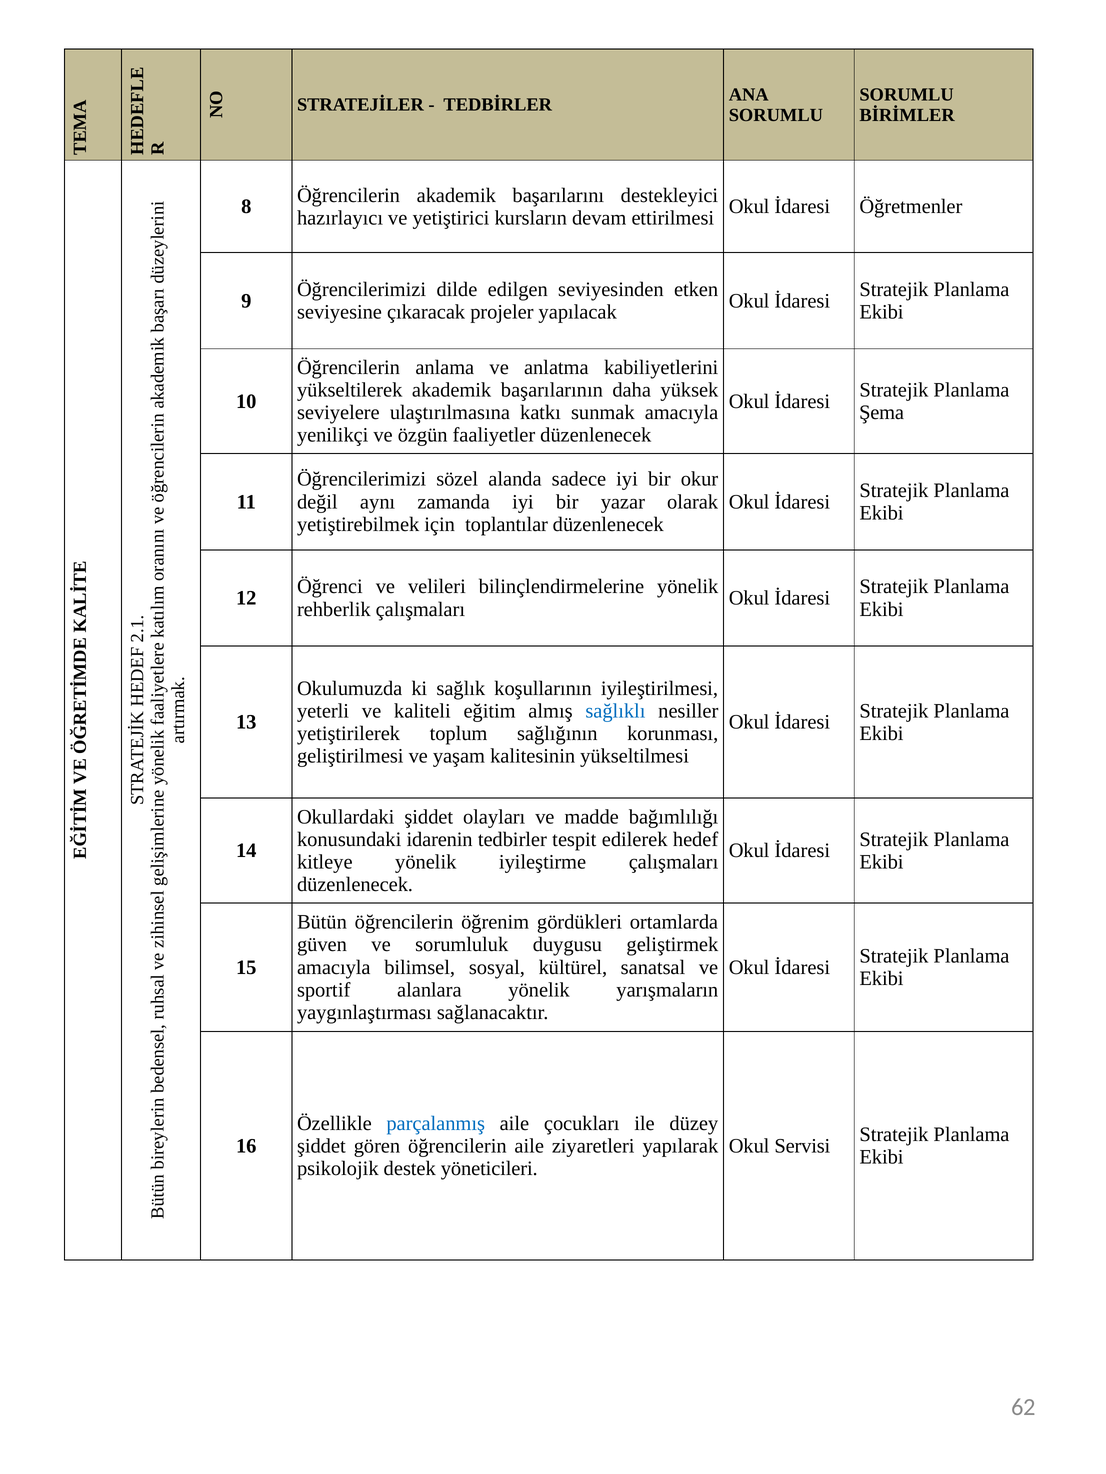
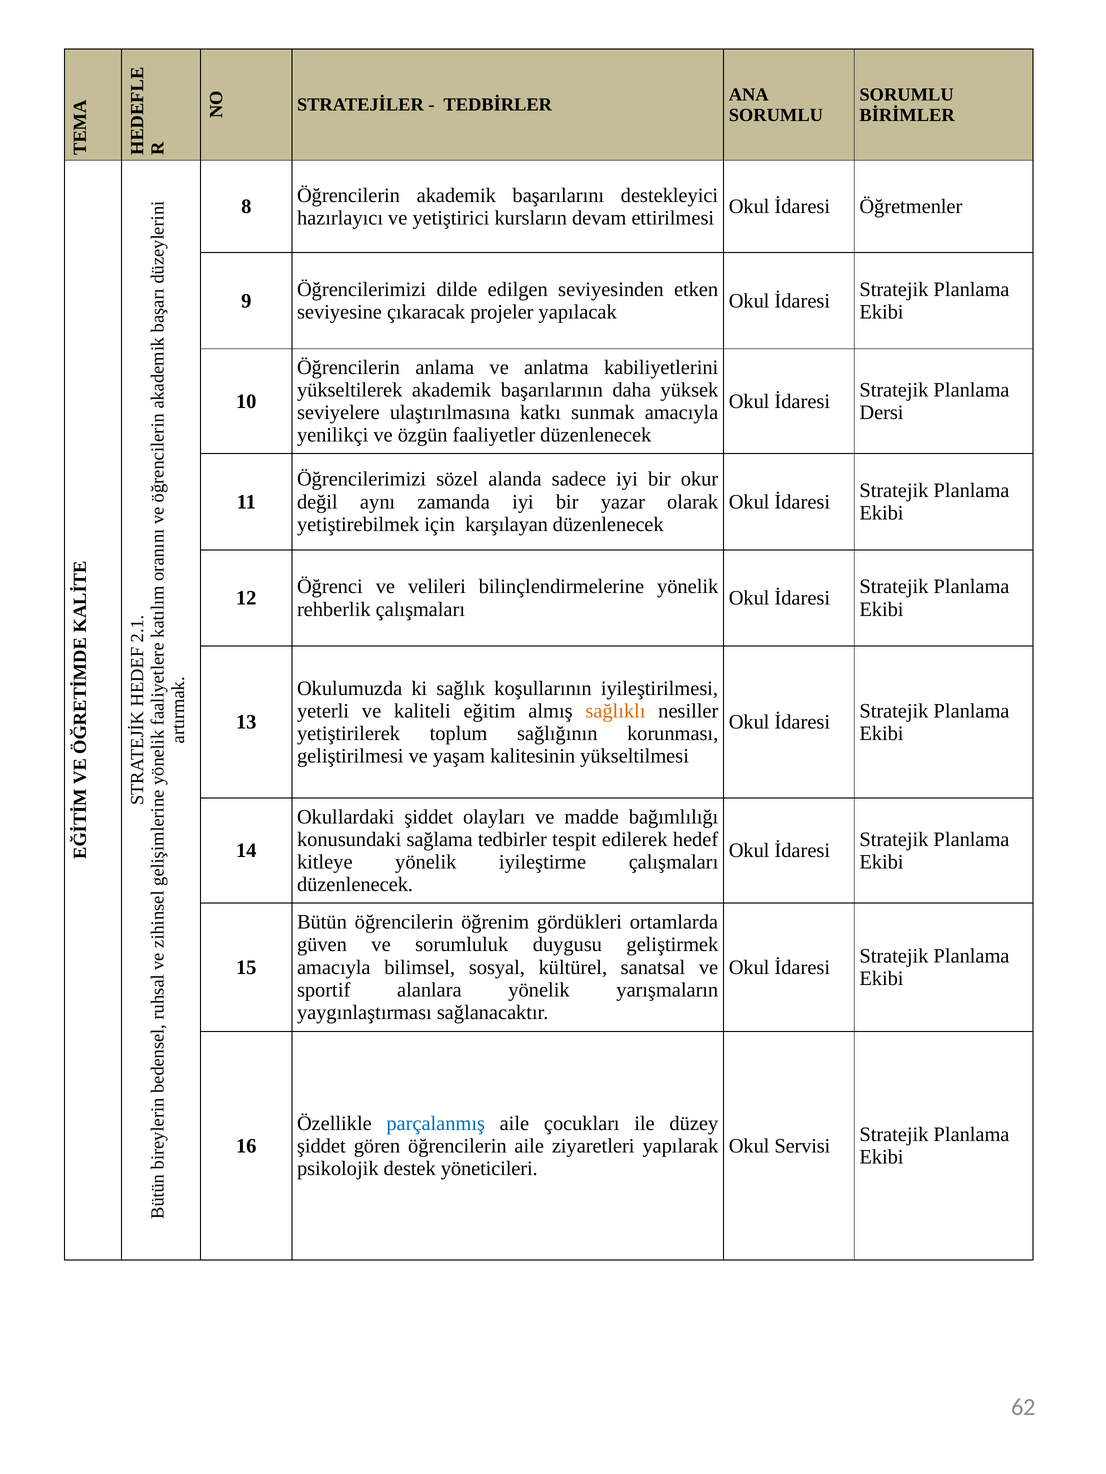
Şema: Şema -> Dersi
toplantılar: toplantılar -> karşılayan
sağlıklı colour: blue -> orange
idarenin: idarenin -> sağlama
